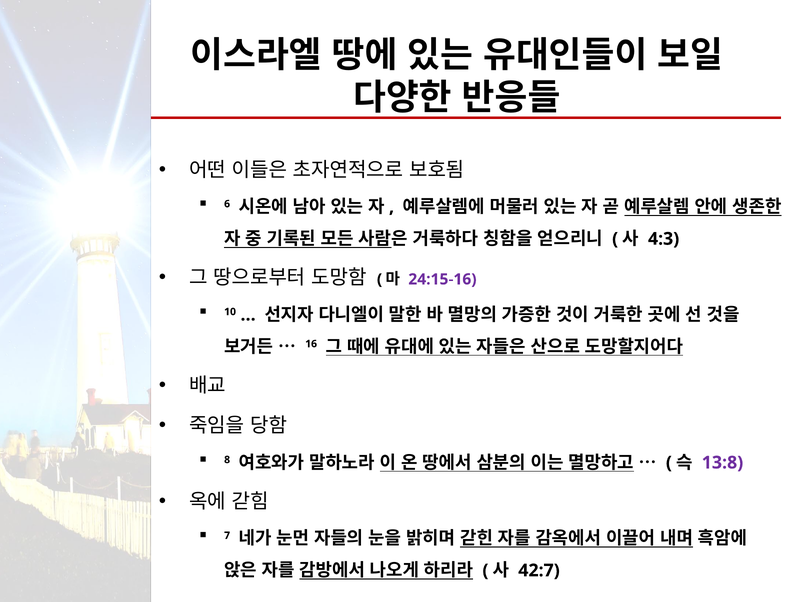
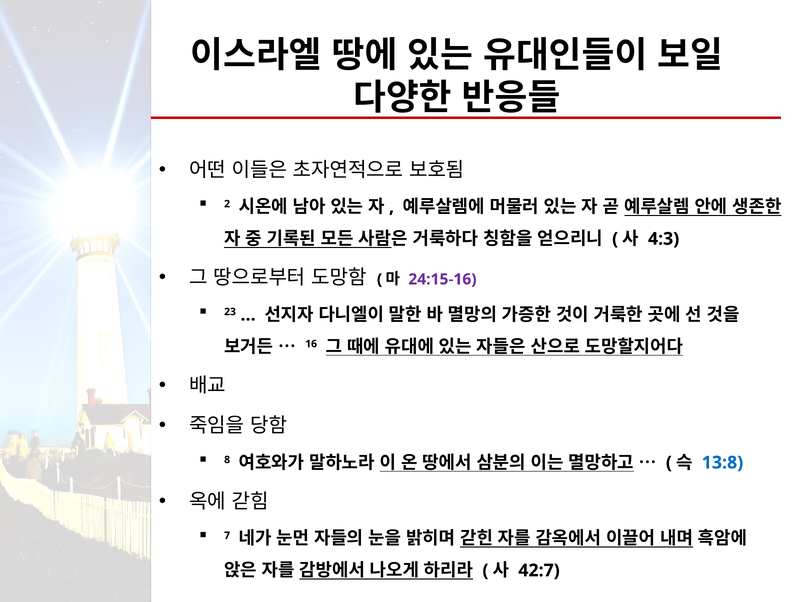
6: 6 -> 2
10: 10 -> 23
13:8 colour: purple -> blue
